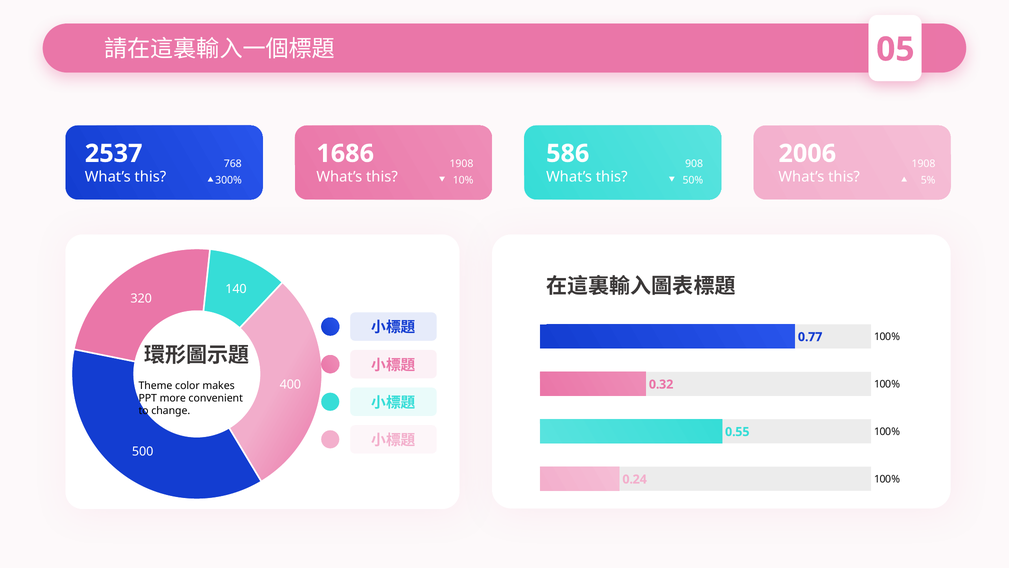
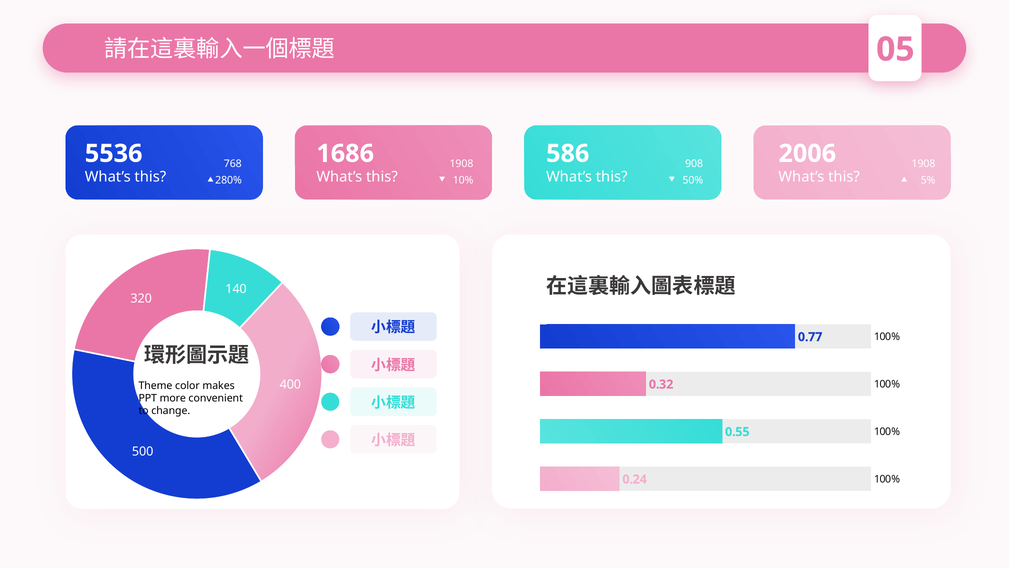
2537: 2537 -> 5536
300%: 300% -> 280%
